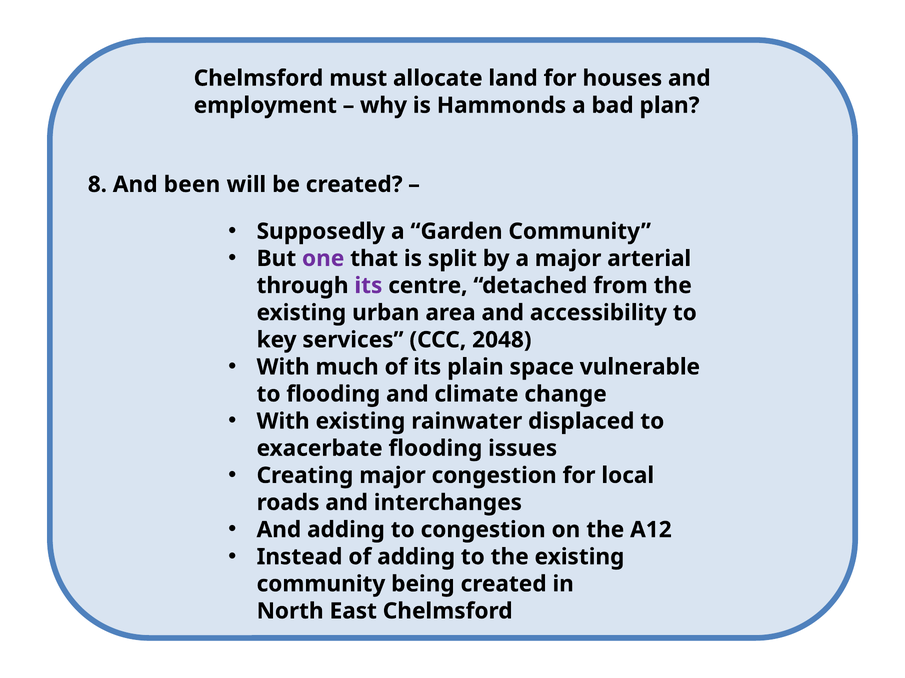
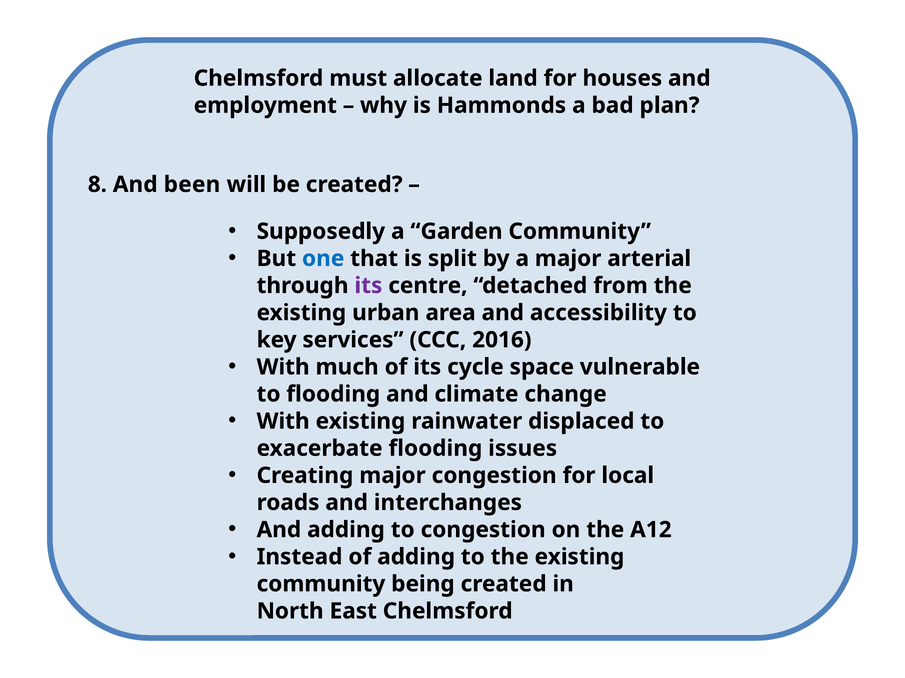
one colour: purple -> blue
2048: 2048 -> 2016
plain: plain -> cycle
